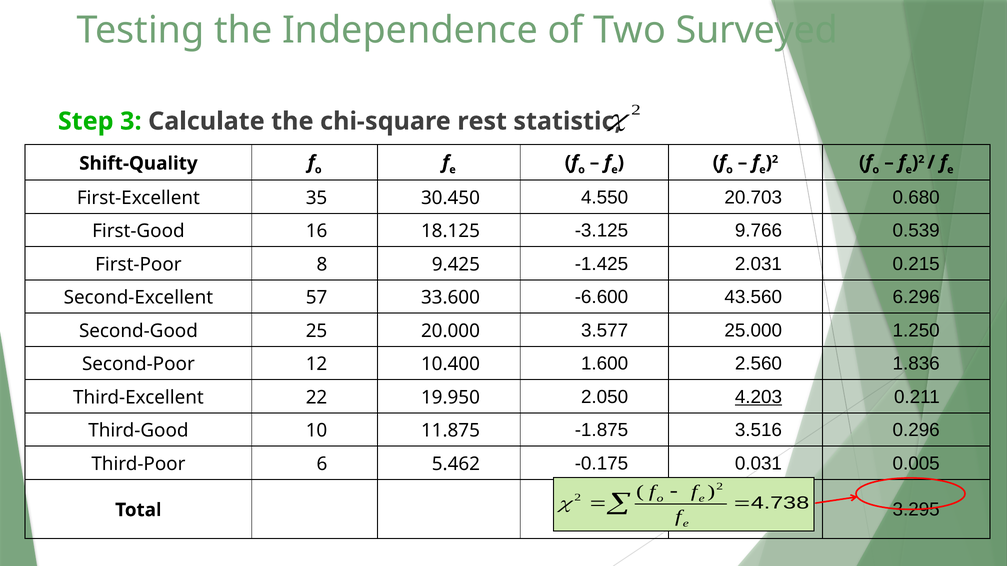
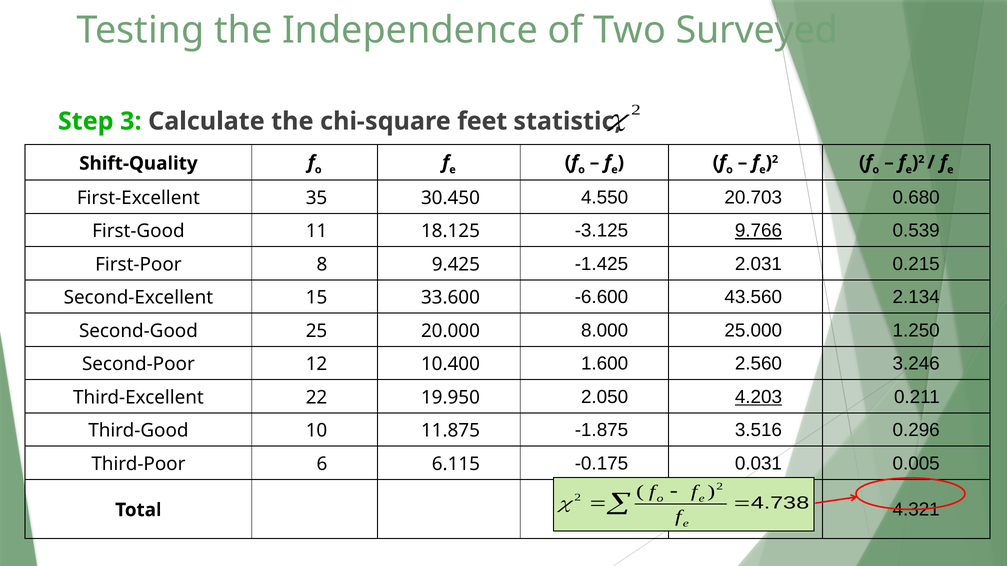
rest: rest -> feet
16: 16 -> 11
9.766 underline: none -> present
57: 57 -> 15
6.296: 6.296 -> 2.134
3.577: 3.577 -> 8.000
1.836: 1.836 -> 3.246
5.462: 5.462 -> 6.115
3.295: 3.295 -> 4.321
